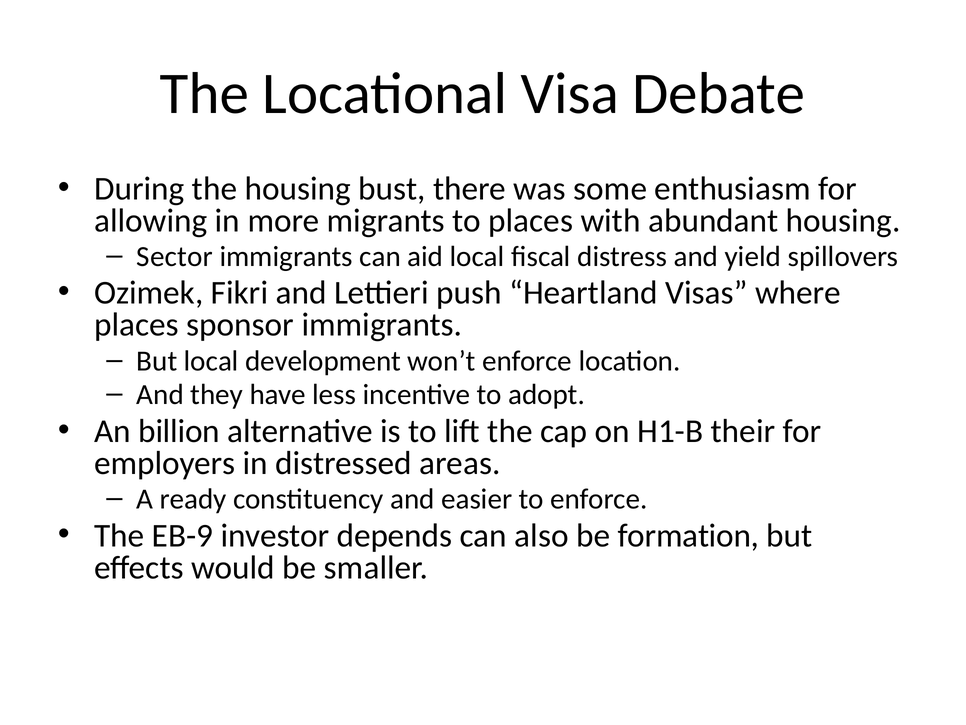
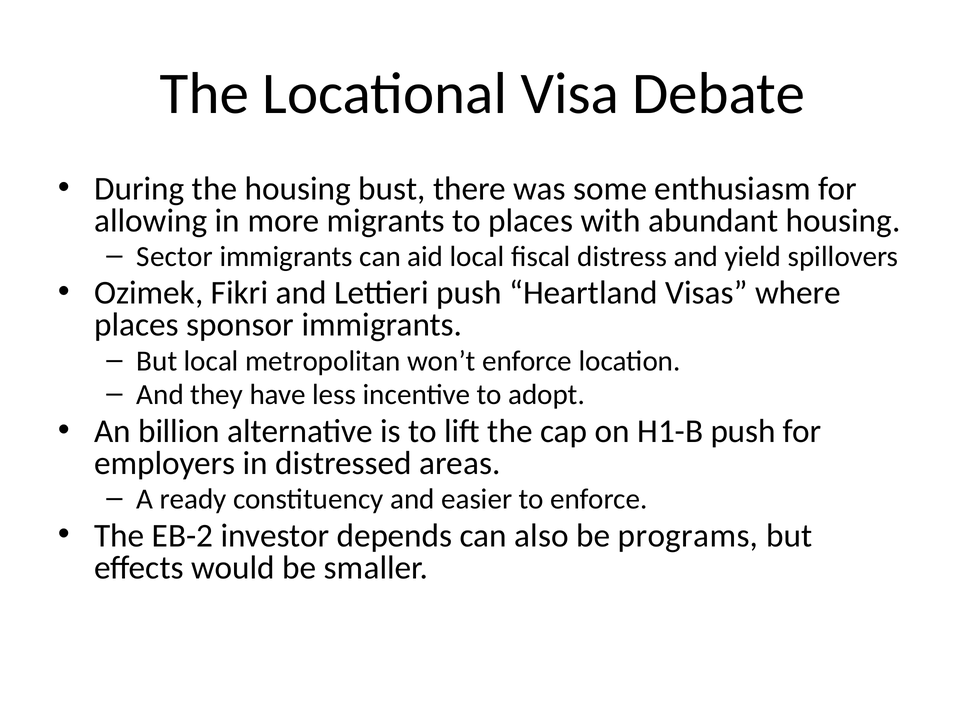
development: development -> metropolitan
H1-B their: their -> push
EB-9: EB-9 -> EB-2
formation: formation -> programs
